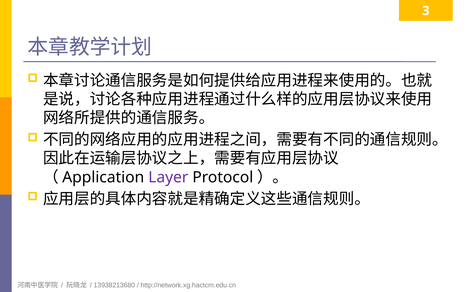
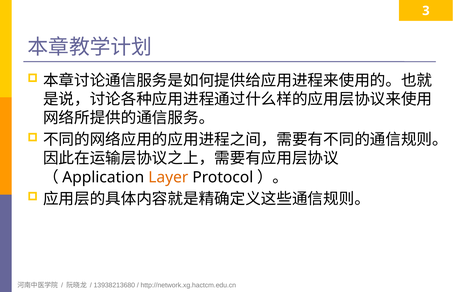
Layer colour: purple -> orange
